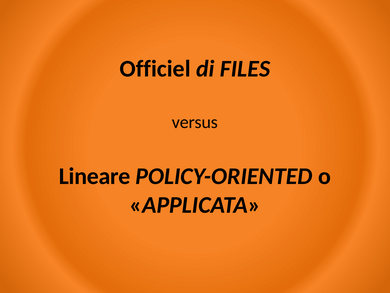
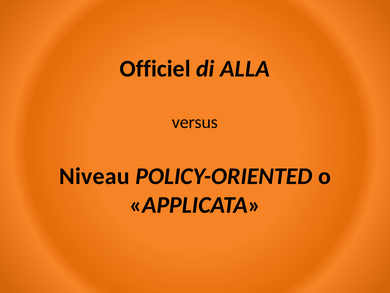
FILES: FILES -> ALLA
Lineare: Lineare -> Niveau
